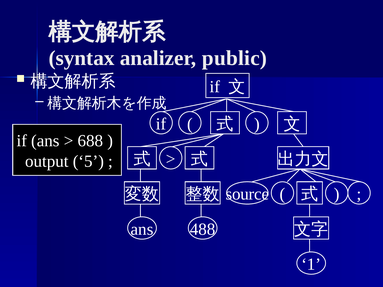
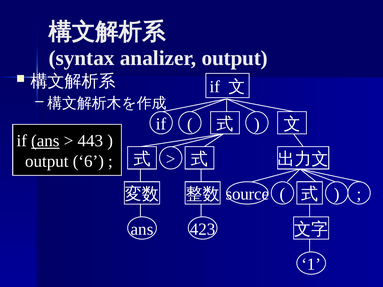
analizer public: public -> output
ans at (45, 141) underline: none -> present
688: 688 -> 443
5: 5 -> 6
488: 488 -> 423
